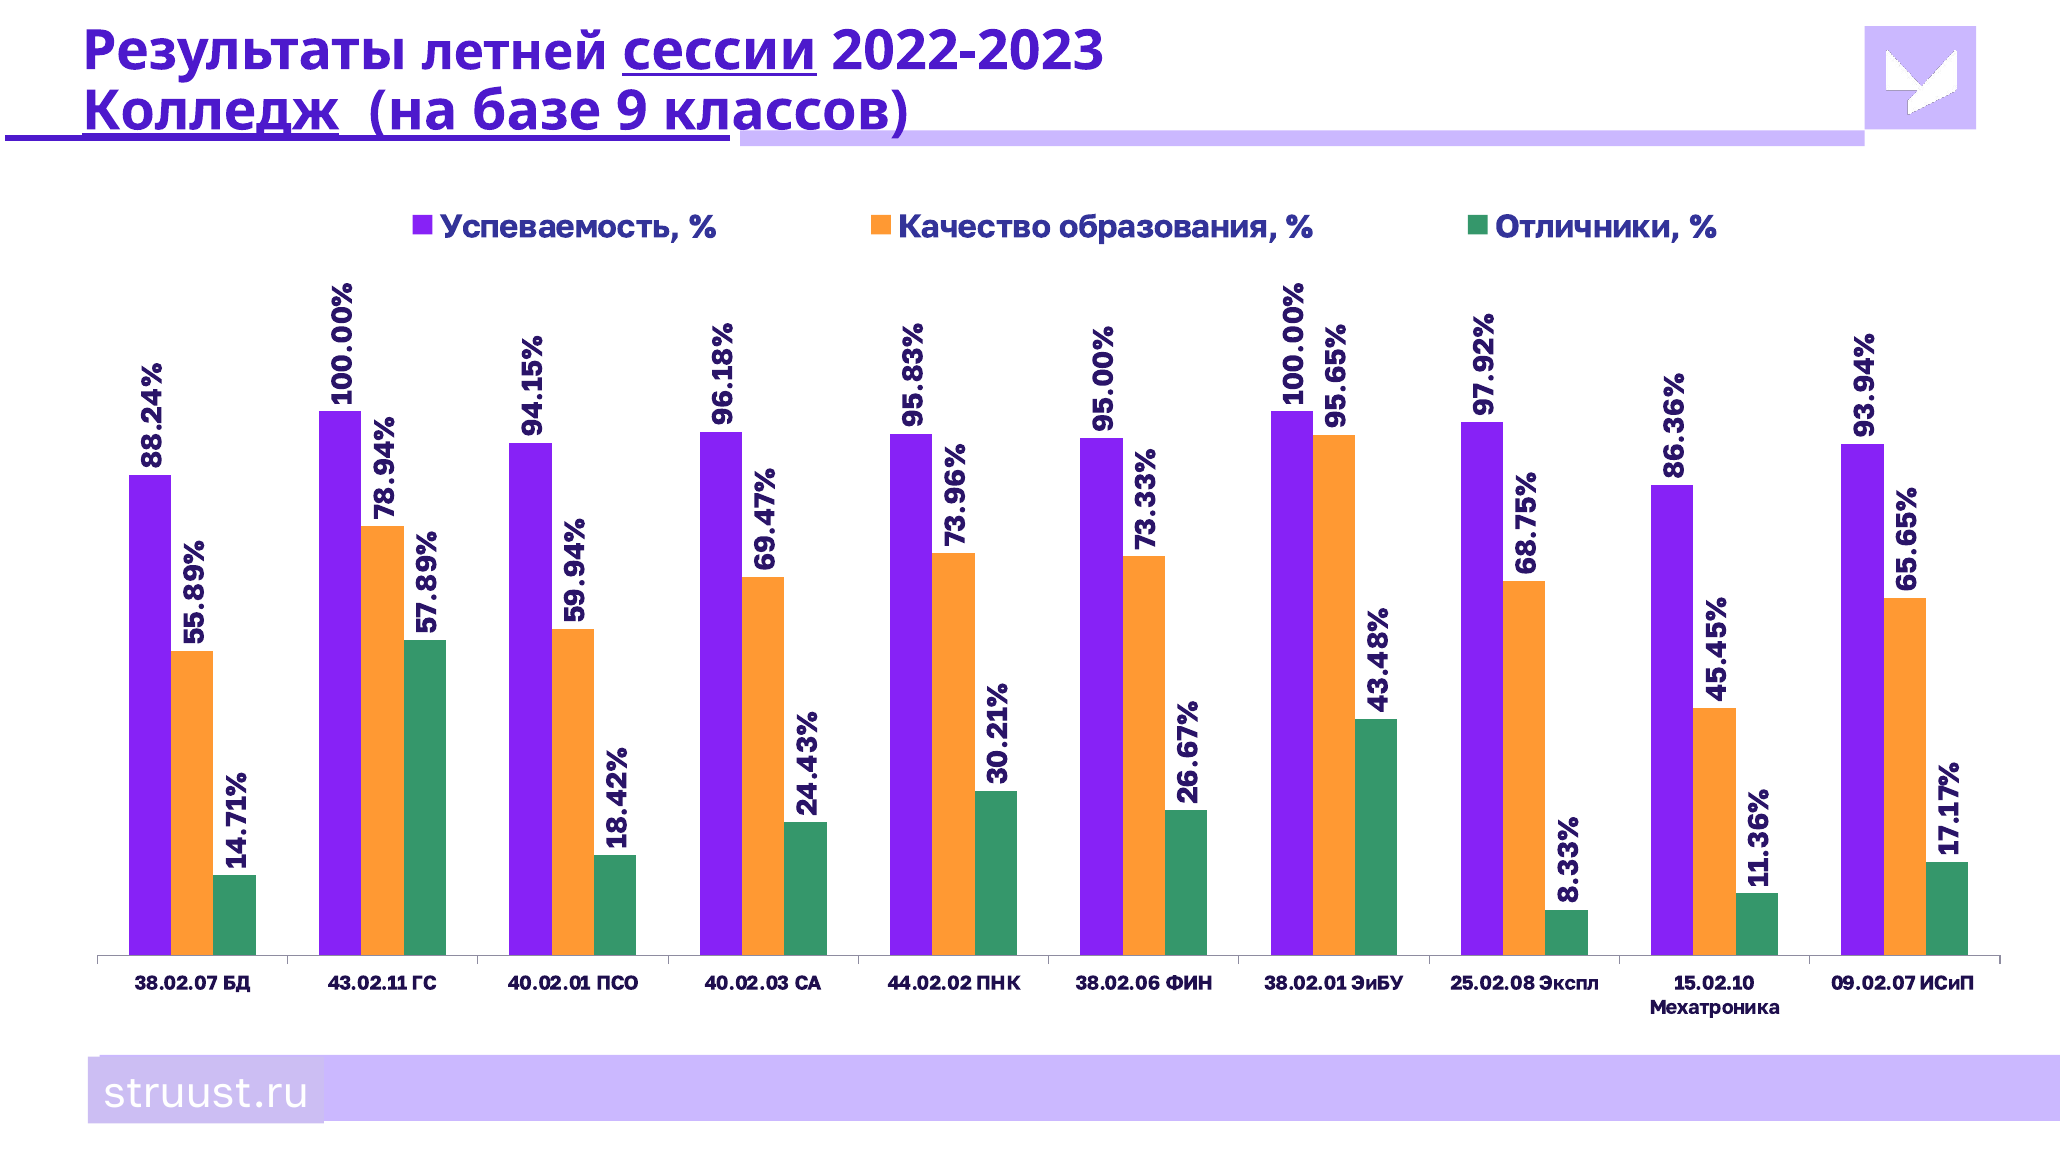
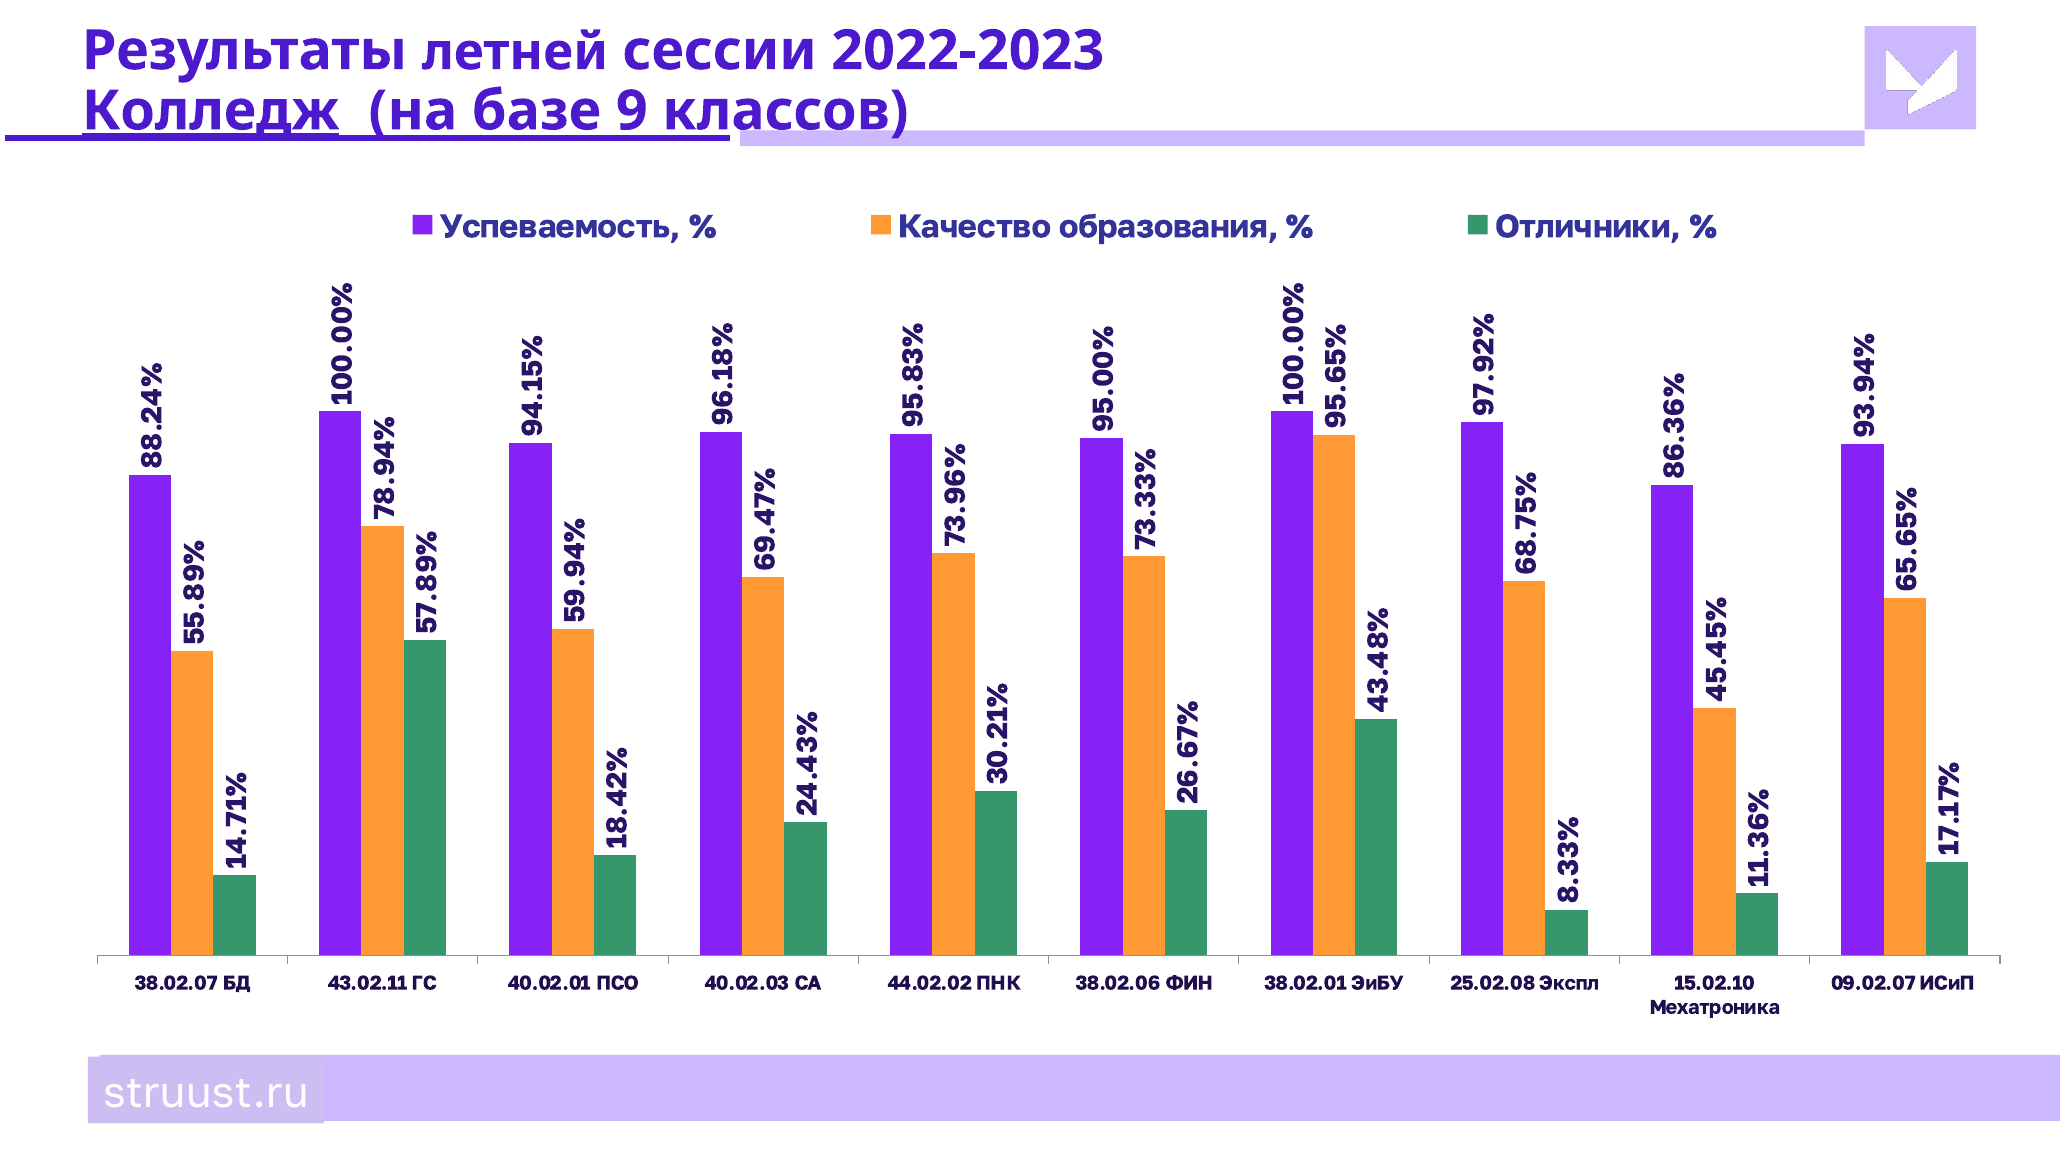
сессии underline: present -> none
